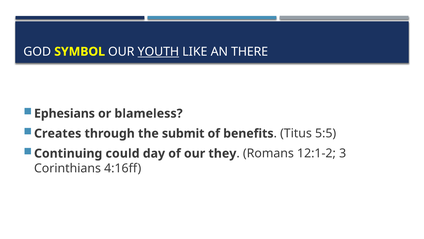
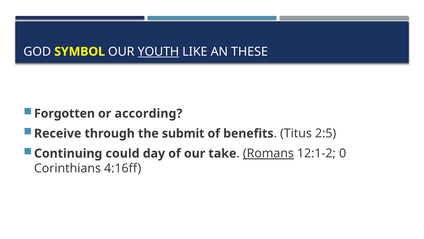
THERE: THERE -> THESE
Ephesians: Ephesians -> Forgotten
blameless: blameless -> according
Creates: Creates -> Receive
5:5: 5:5 -> 2:5
they: they -> take
Romans underline: none -> present
3: 3 -> 0
